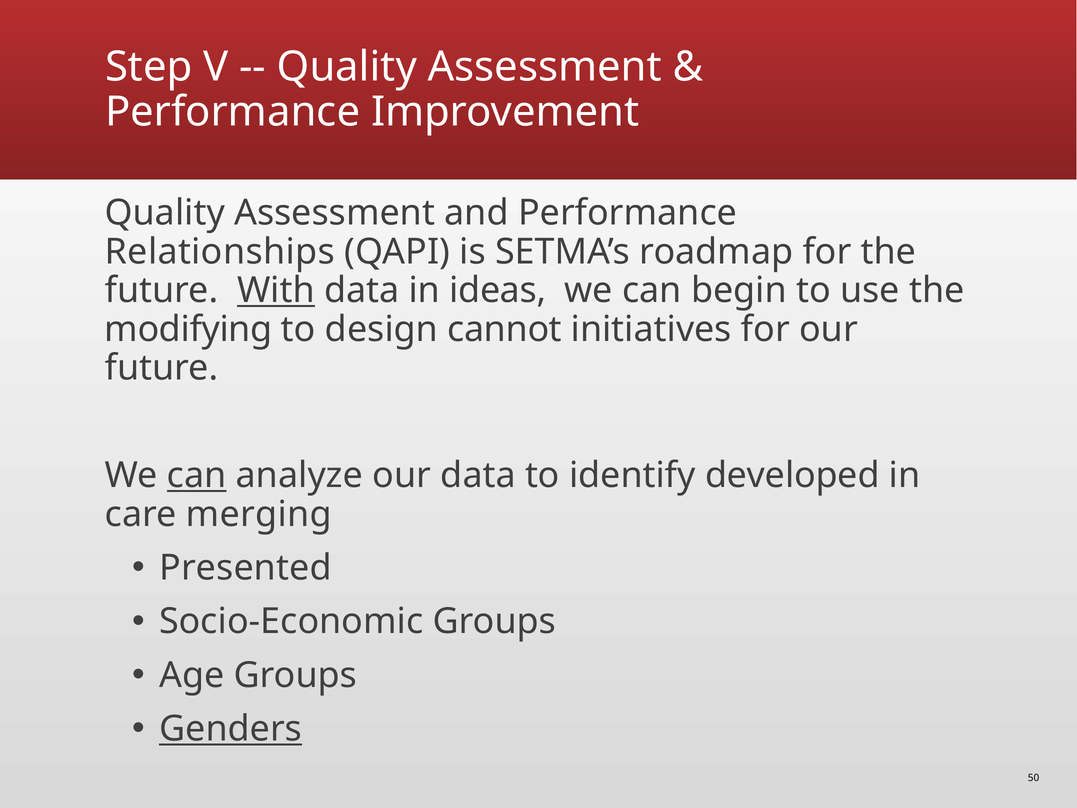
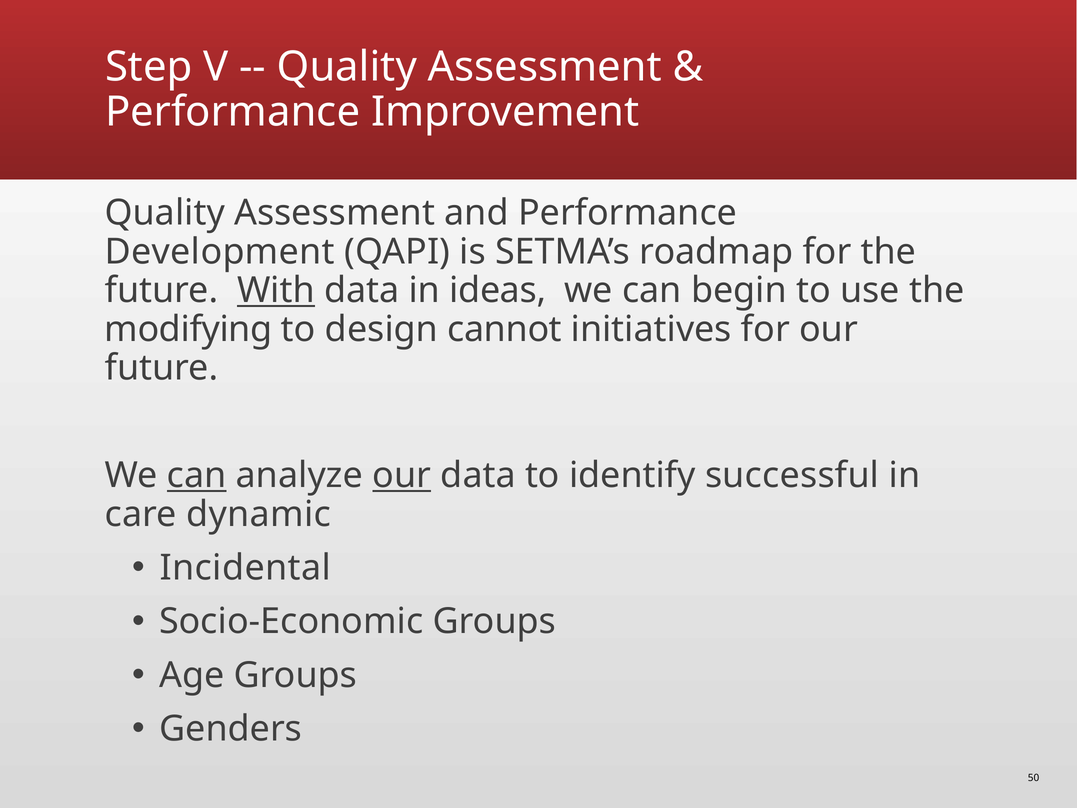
Relationships: Relationships -> Development
our at (402, 475) underline: none -> present
developed: developed -> successful
merging: merging -> dynamic
Presented: Presented -> Incidental
Genders underline: present -> none
